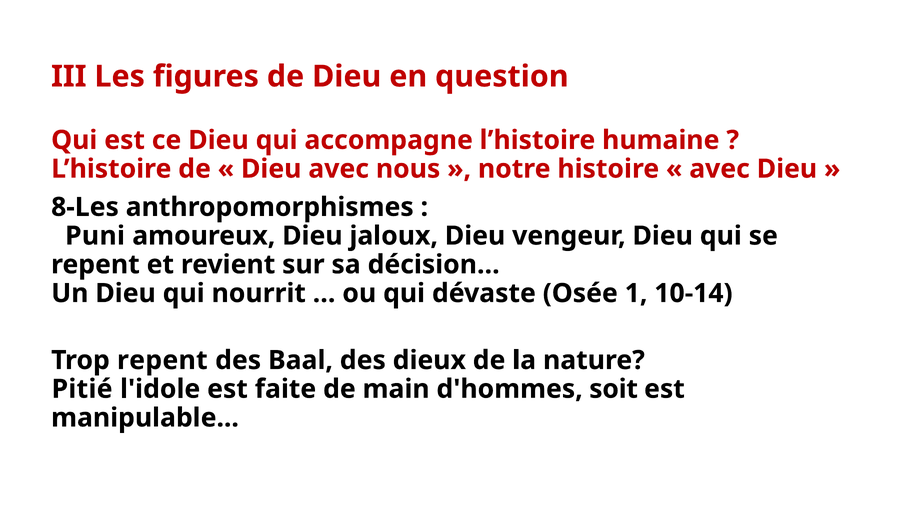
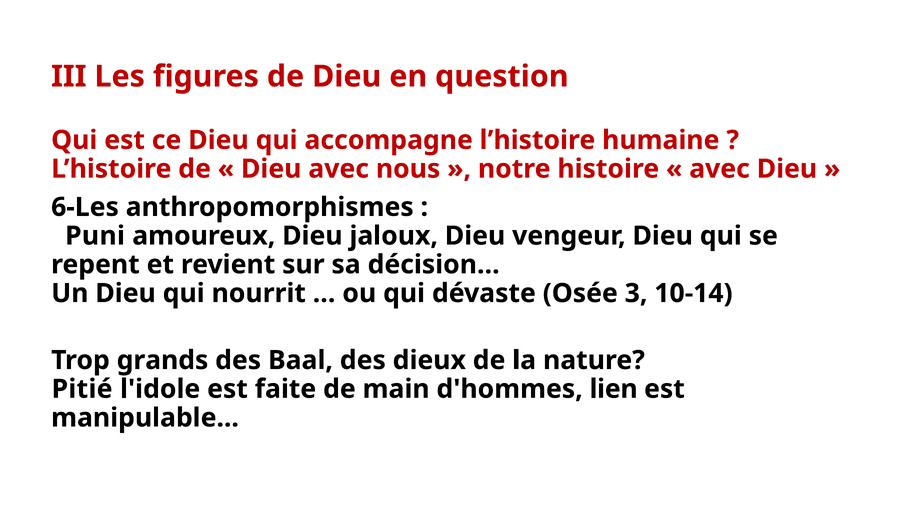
8-Les: 8-Les -> 6-Les
1: 1 -> 3
Trop repent: repent -> grands
soit: soit -> lien
